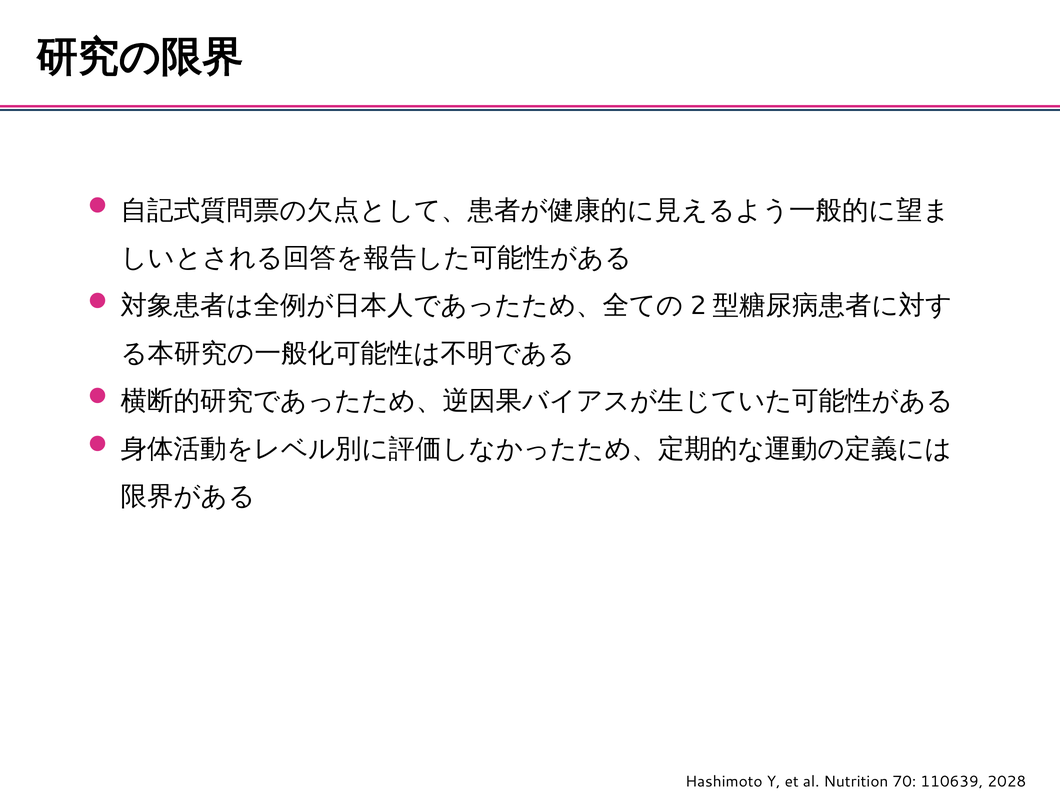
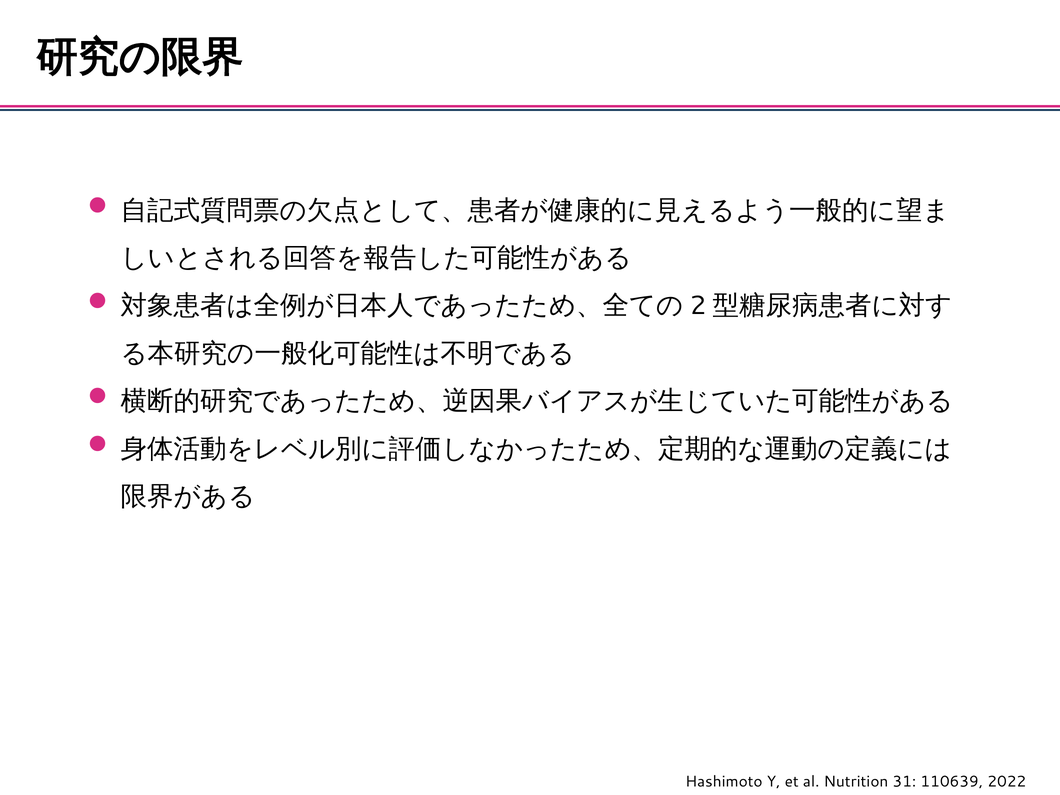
70: 70 -> 31
2028: 2028 -> 2022
